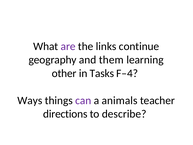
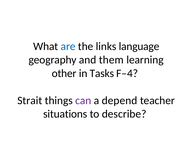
are colour: purple -> blue
continue: continue -> language
Ways: Ways -> Strait
animals: animals -> depend
directions: directions -> situations
